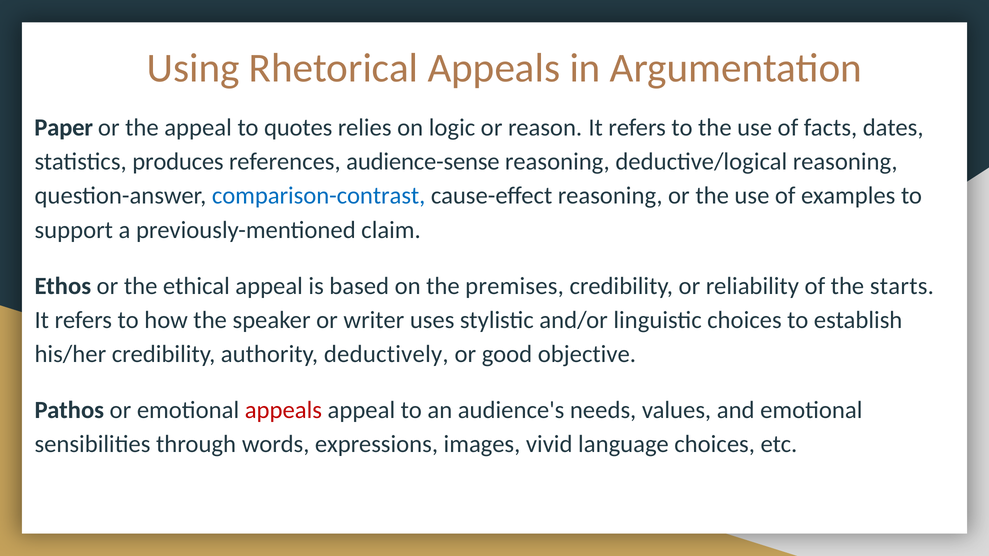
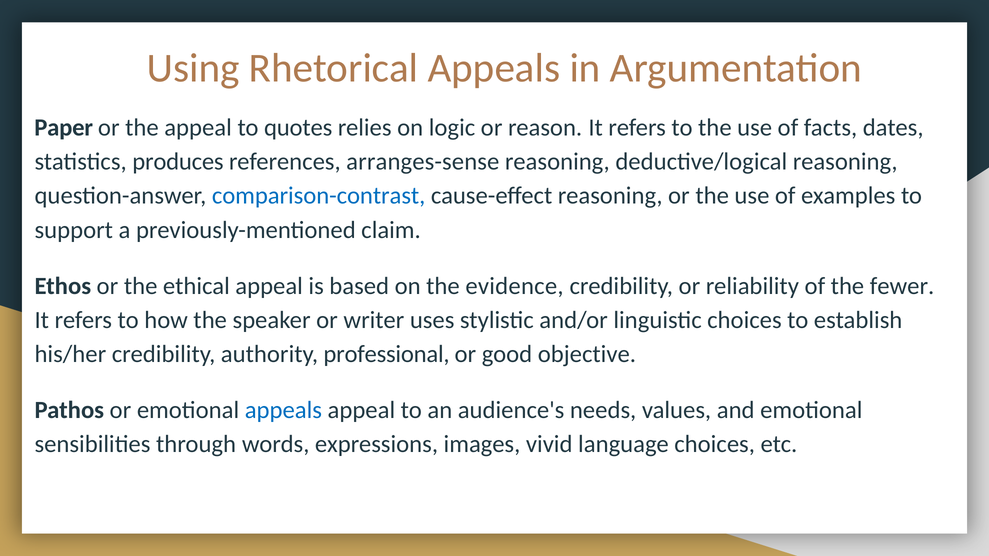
audience-sense: audience-sense -> arranges-sense
premises: premises -> evidence
starts: starts -> fewer
deductively: deductively -> professional
appeals at (283, 410) colour: red -> blue
